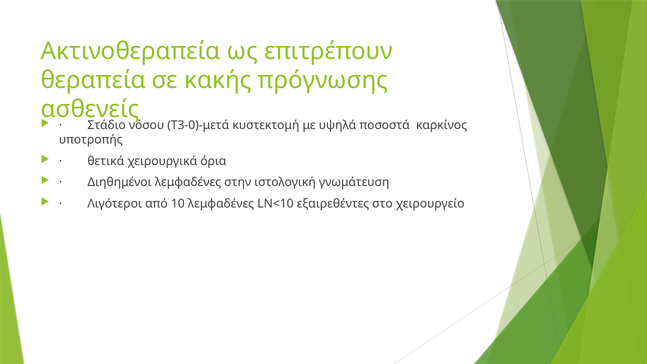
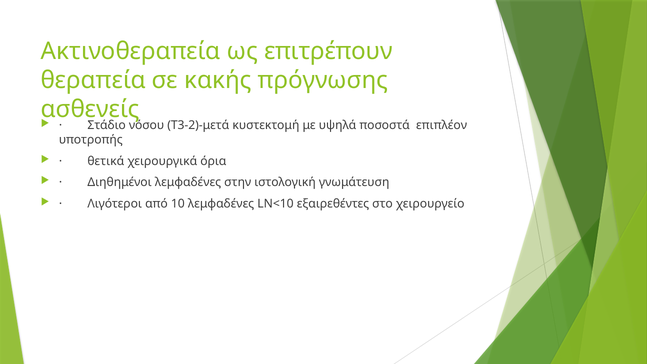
T3-0)-μετά: T3-0)-μετά -> T3-2)-μετά
καρκίνος: καρκίνος -> επιπλέον
